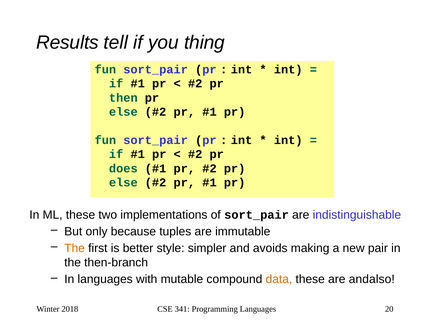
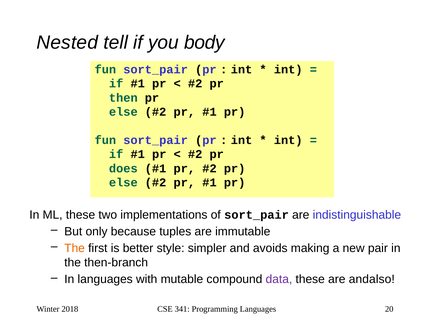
Results: Results -> Nested
thing: thing -> body
data colour: orange -> purple
